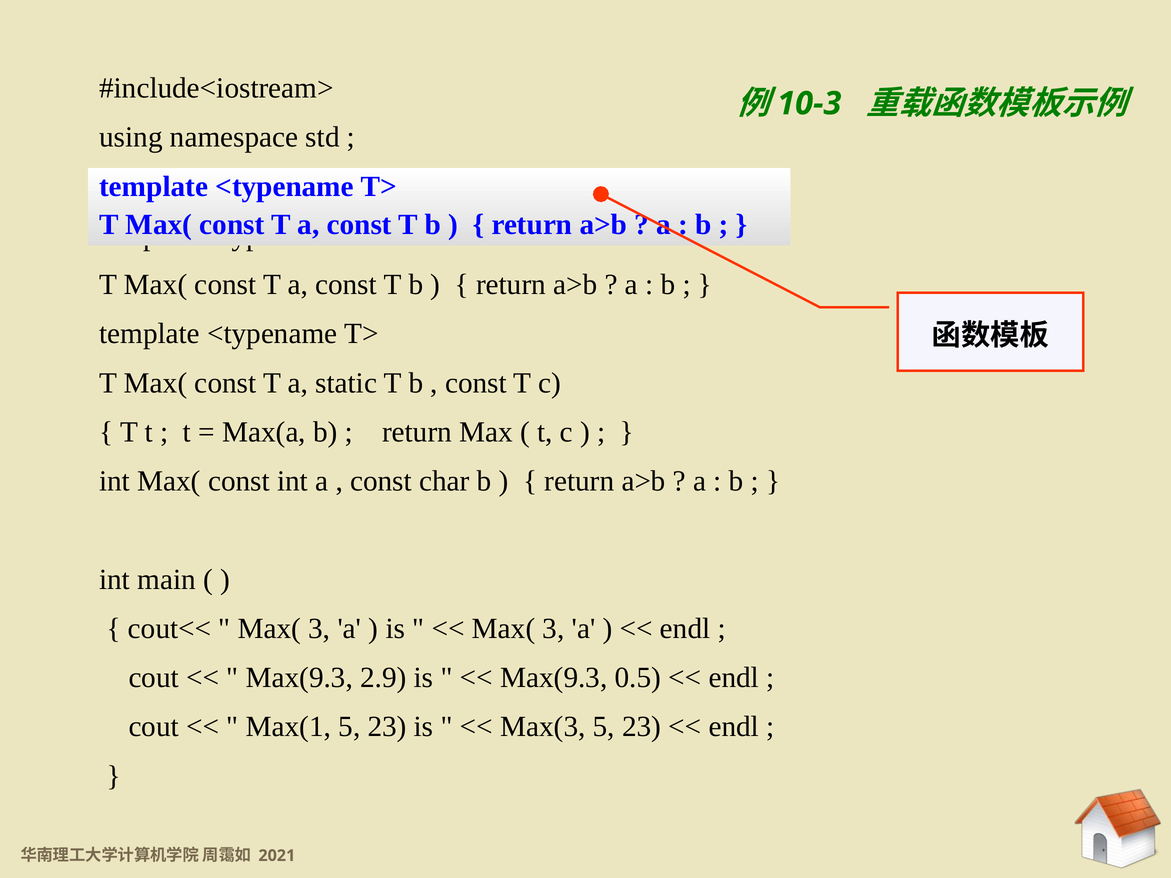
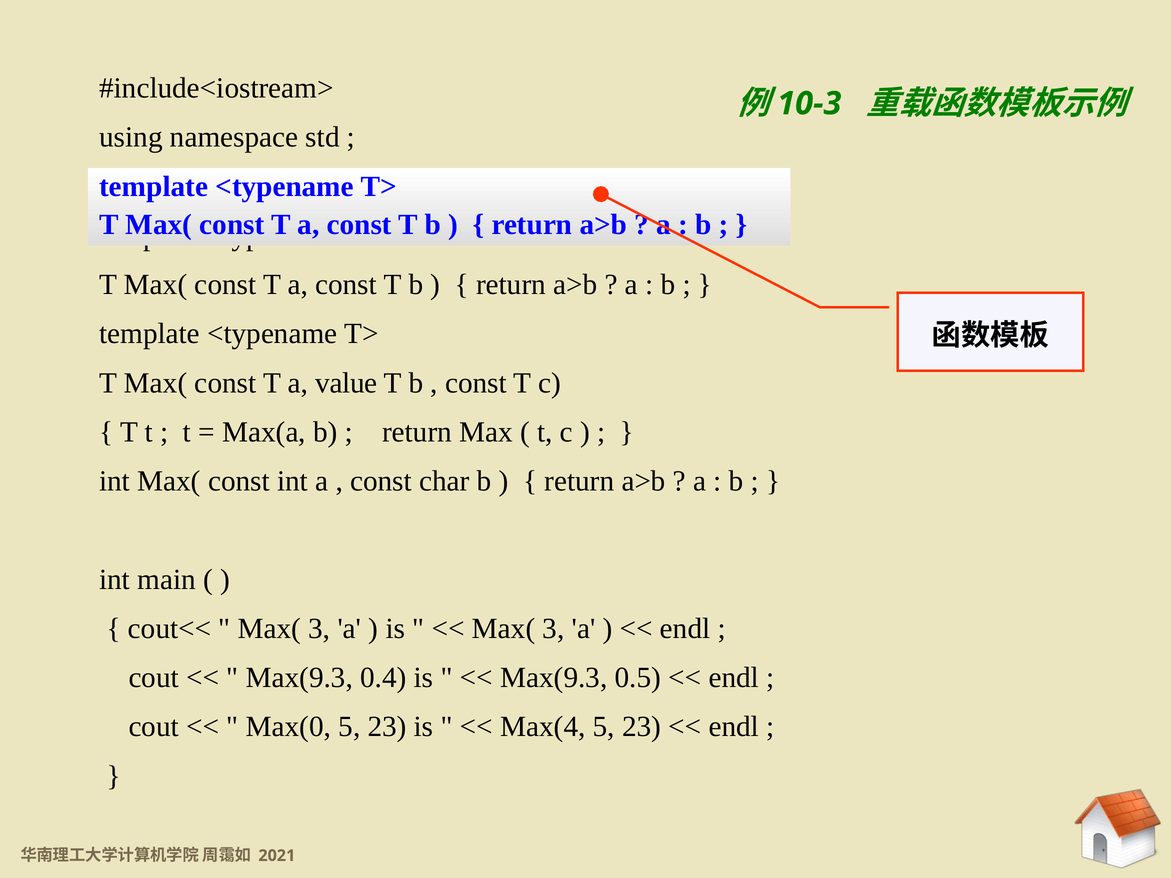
static: static -> value
2.9: 2.9 -> 0.4
Max(1: Max(1 -> Max(0
Max(3: Max(3 -> Max(4
